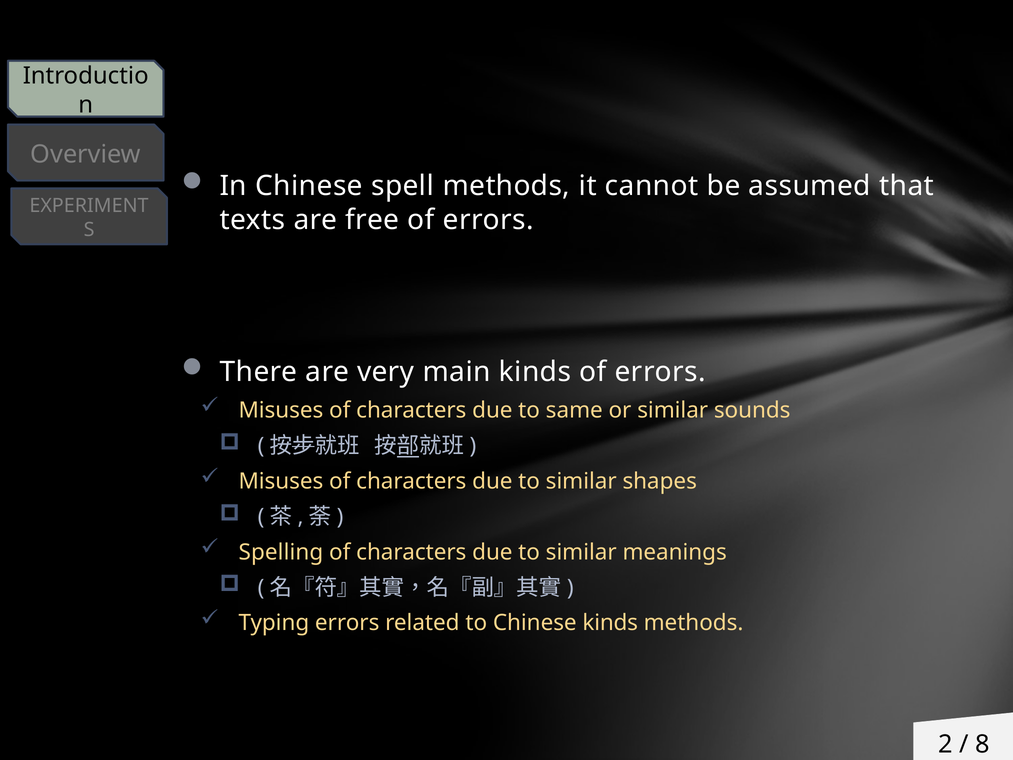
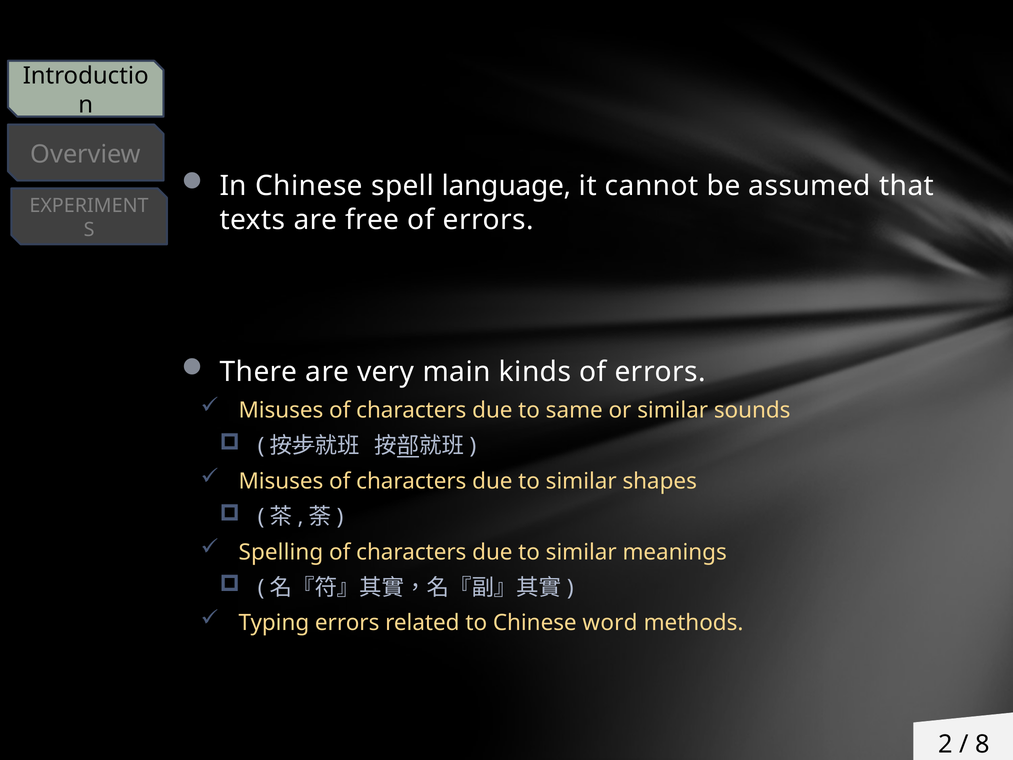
spell methods: methods -> language
Chinese kinds: kinds -> word
